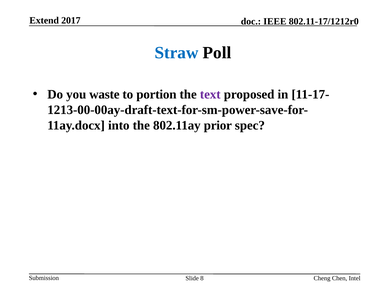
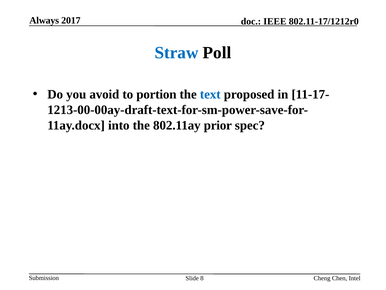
Extend: Extend -> Always
waste: waste -> avoid
text colour: purple -> blue
